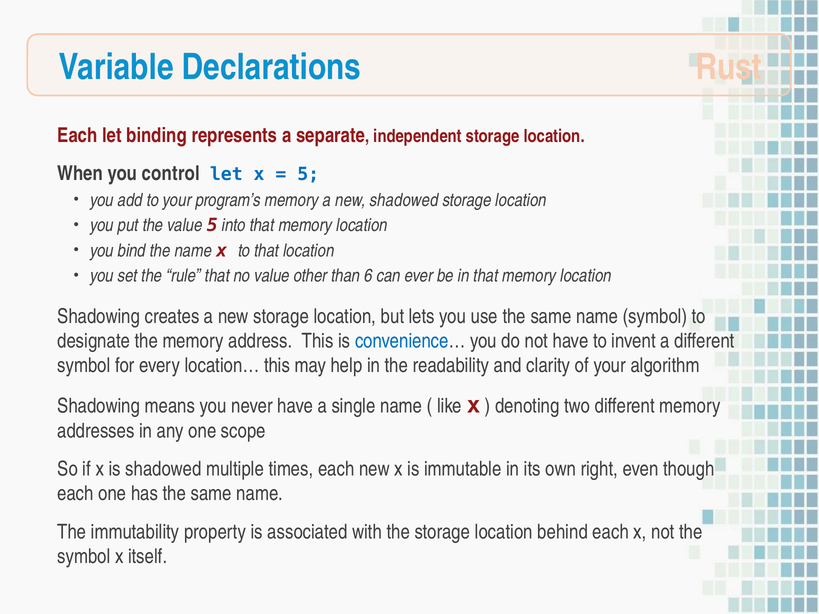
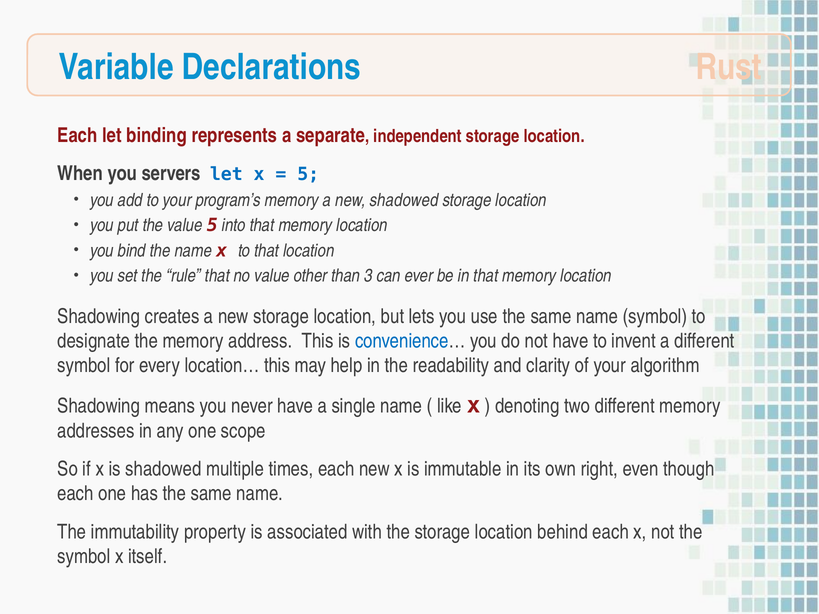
control: control -> servers
6: 6 -> 3
